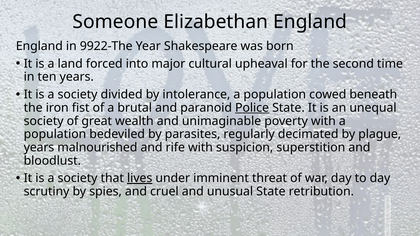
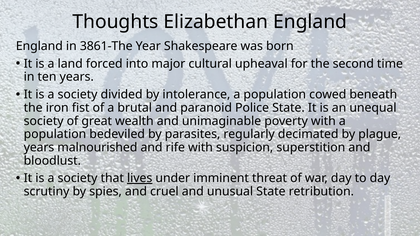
Someone: Someone -> Thoughts
9922-The: 9922-The -> 3861-The
Police underline: present -> none
